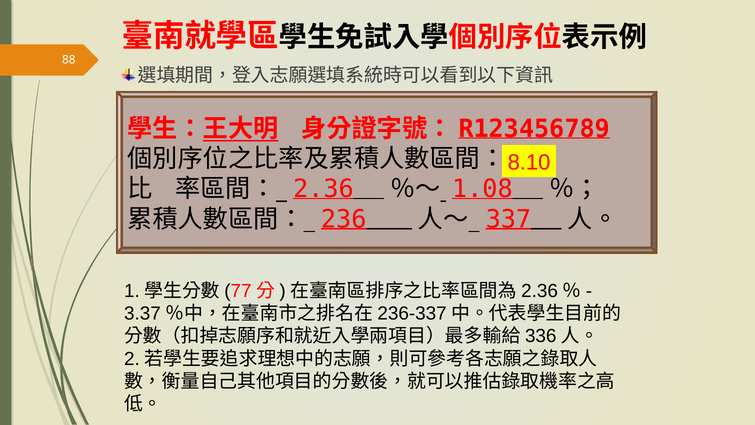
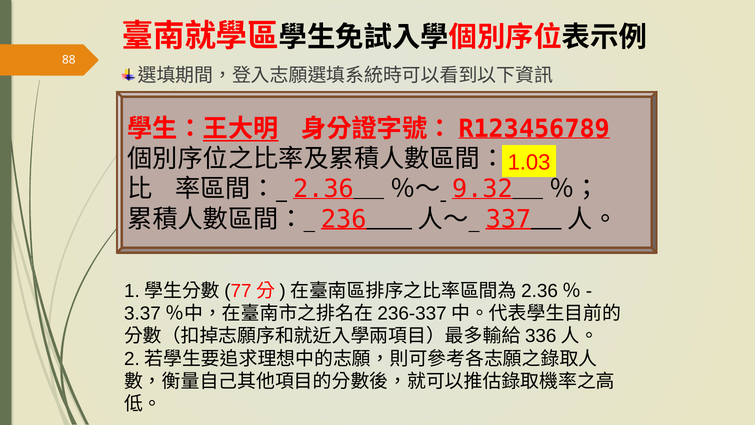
8.10: 8.10 -> 1.03
1.08: 1.08 -> 9.32
